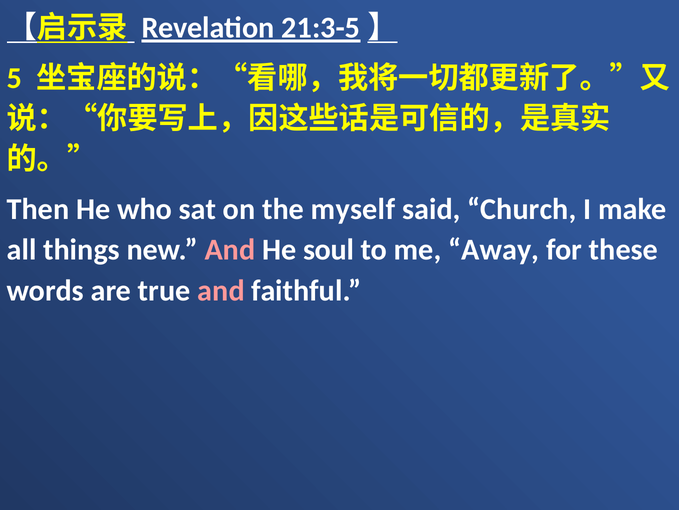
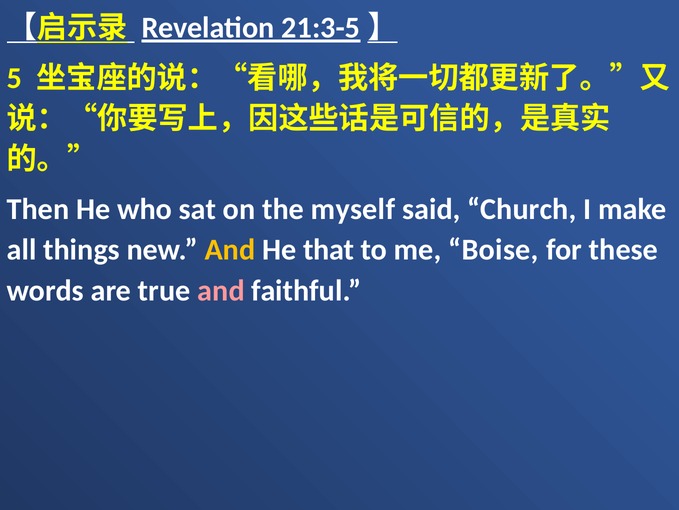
And at (230, 250) colour: pink -> yellow
soul: soul -> that
Away: Away -> Boise
